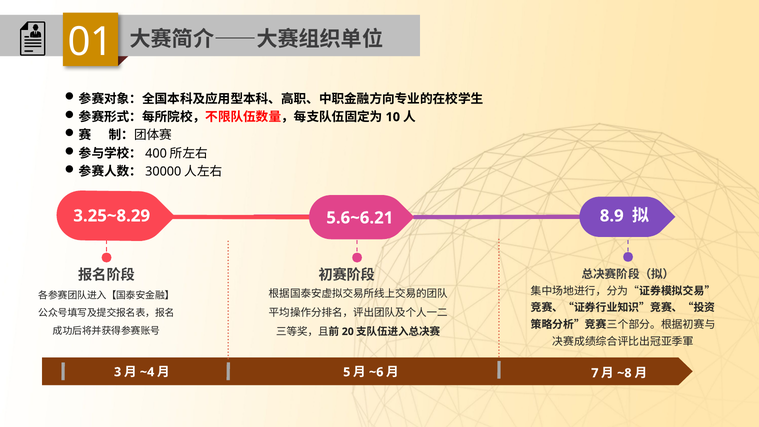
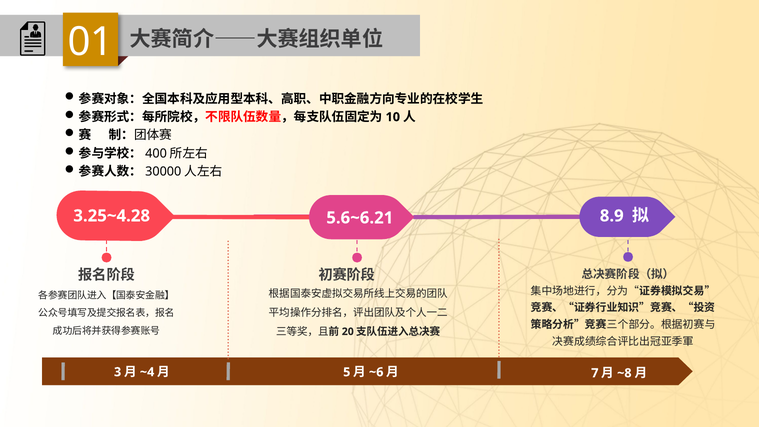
3.25~8.29: 3.25~8.29 -> 3.25~4.28
